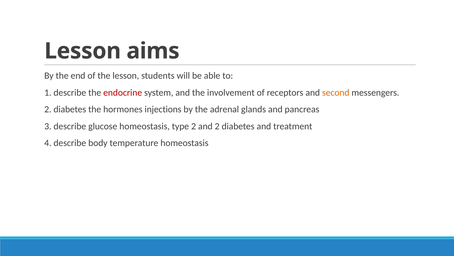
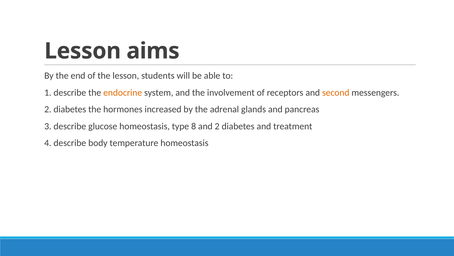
endocrine colour: red -> orange
injections: injections -> increased
type 2: 2 -> 8
